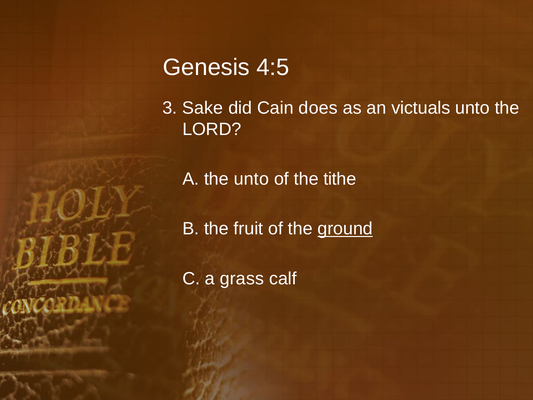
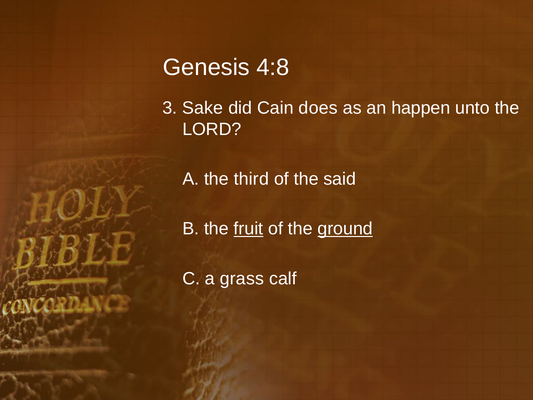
4:5: 4:5 -> 4:8
victuals: victuals -> happen
the unto: unto -> third
tithe: tithe -> said
fruit underline: none -> present
